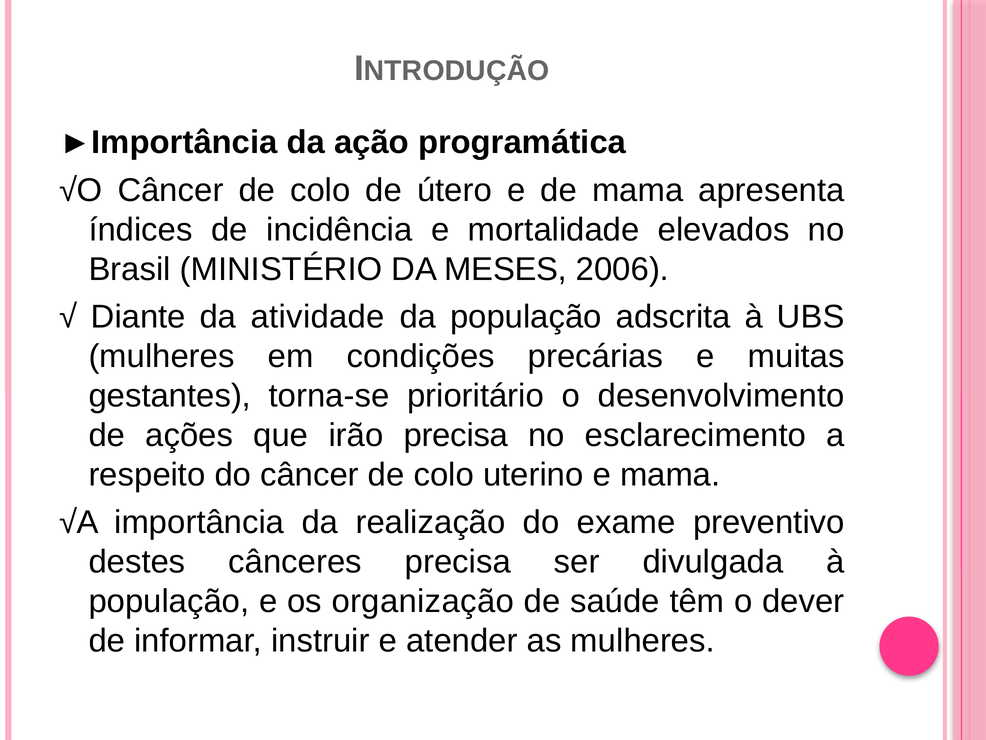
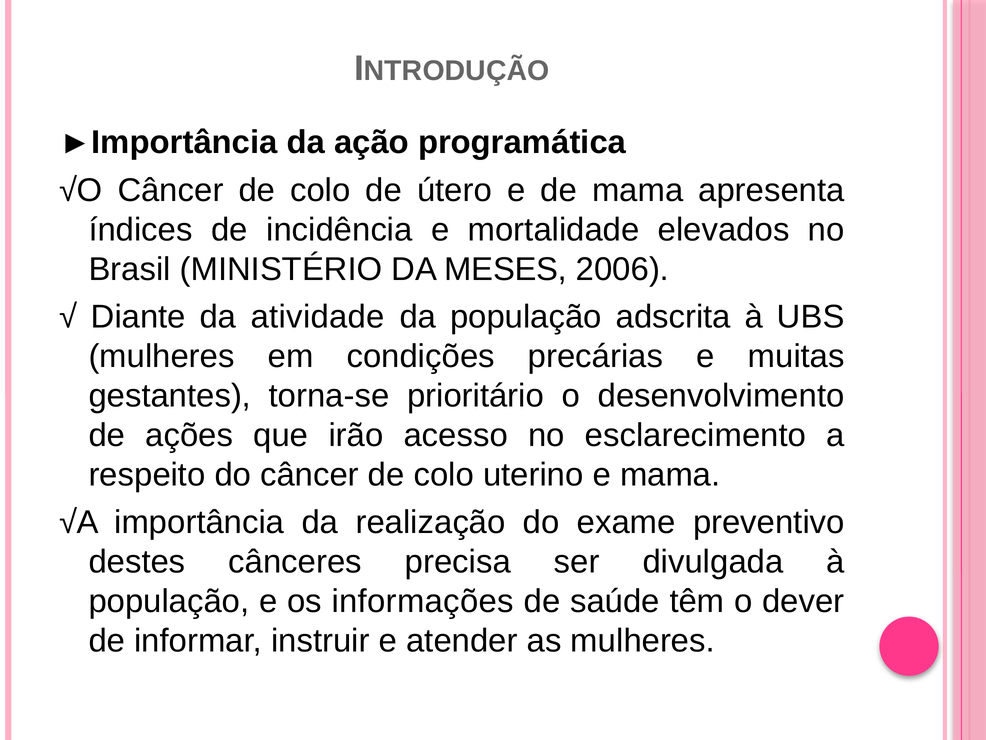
irão precisa: precisa -> acesso
organização: organização -> informações
